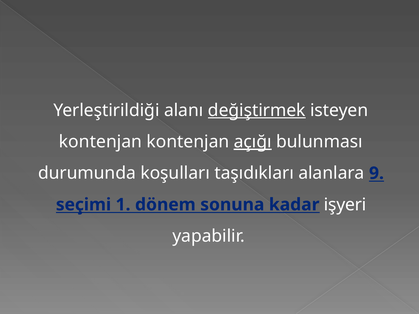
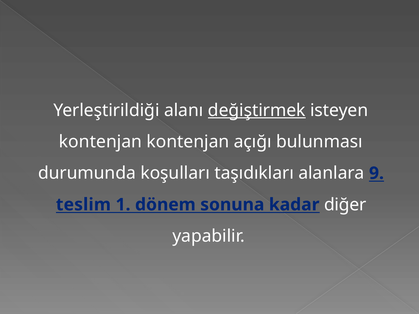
açığı underline: present -> none
seçimi: seçimi -> teslim
işyeri: işyeri -> diğer
